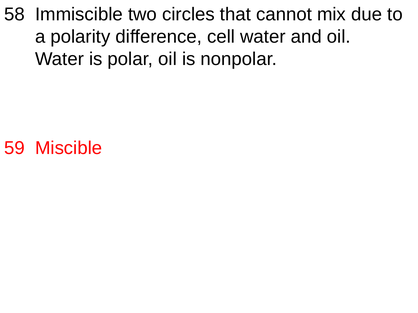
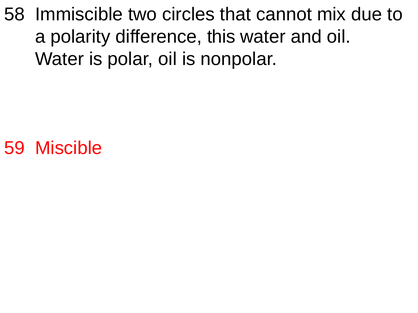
cell: cell -> this
